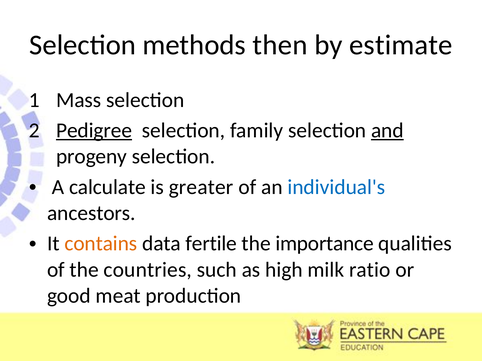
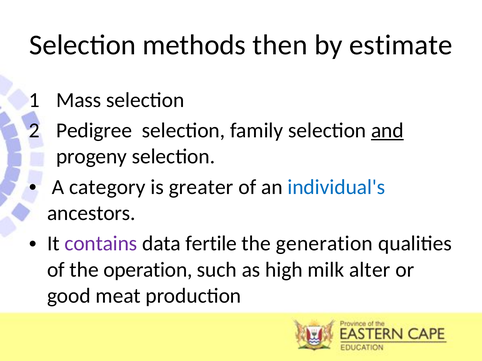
Pedigree underline: present -> none
calculate: calculate -> category
contains colour: orange -> purple
importance: importance -> generation
countries: countries -> operation
ratio: ratio -> alter
